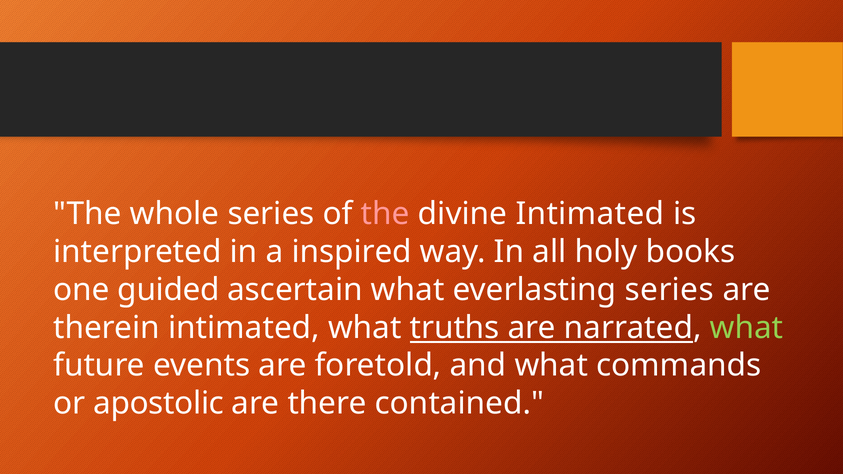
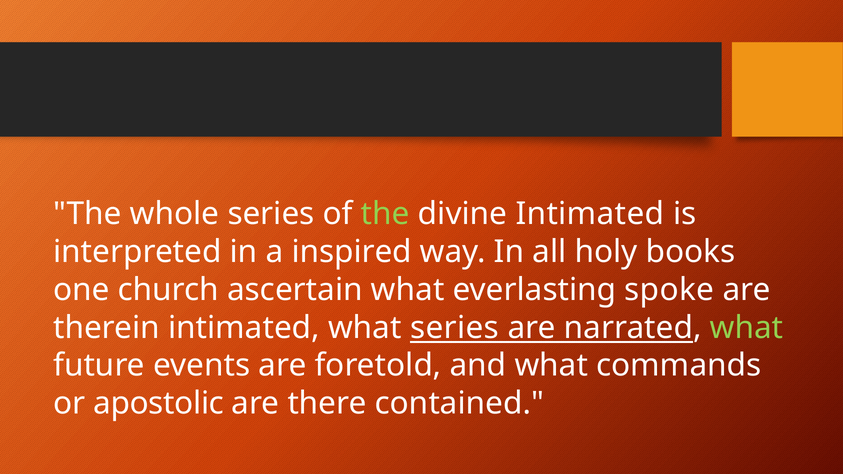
the at (385, 214) colour: pink -> light green
guided: guided -> church
everlasting series: series -> spoke
what truths: truths -> series
